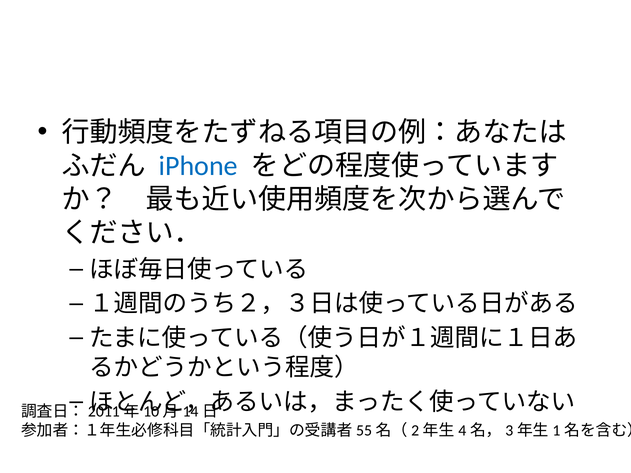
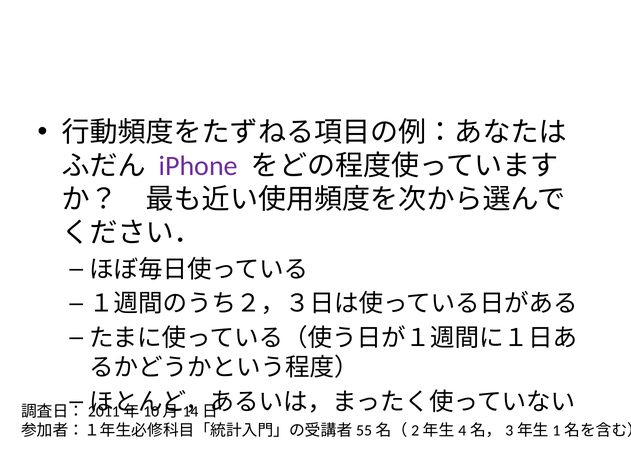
iPhone colour: blue -> purple
